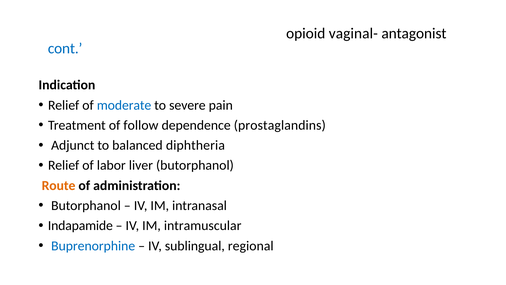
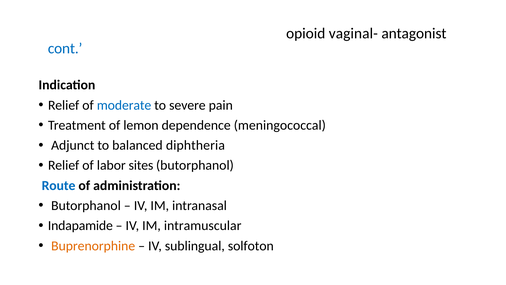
follow: follow -> lemon
prostaglandins: prostaglandins -> meningococcal
liver: liver -> sites
Route colour: orange -> blue
Buprenorphine colour: blue -> orange
regional: regional -> solfoton
